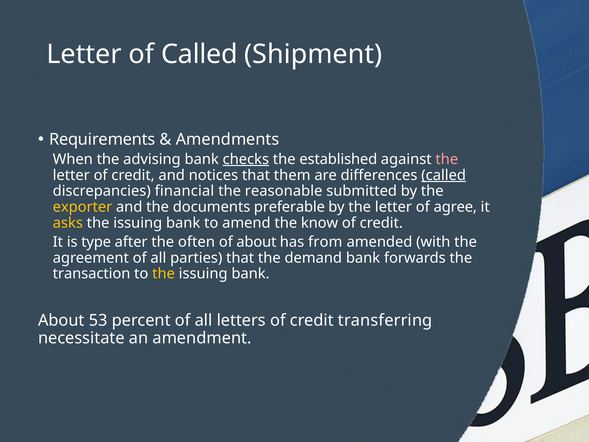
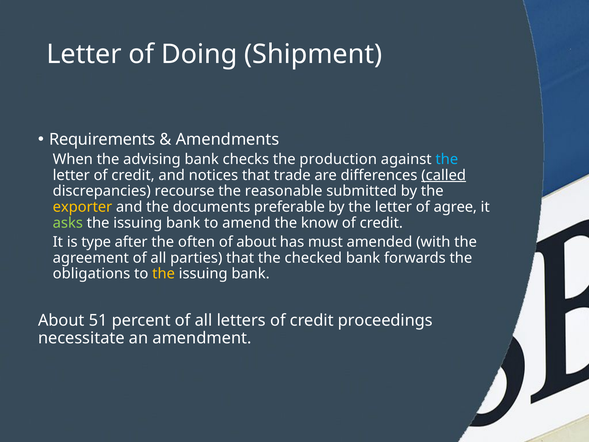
of Called: Called -> Doing
checks underline: present -> none
established: established -> production
the at (447, 159) colour: pink -> light blue
them: them -> trade
financial: financial -> recourse
asks colour: yellow -> light green
from: from -> must
demand: demand -> checked
transaction: transaction -> obligations
53: 53 -> 51
transferring: transferring -> proceedings
